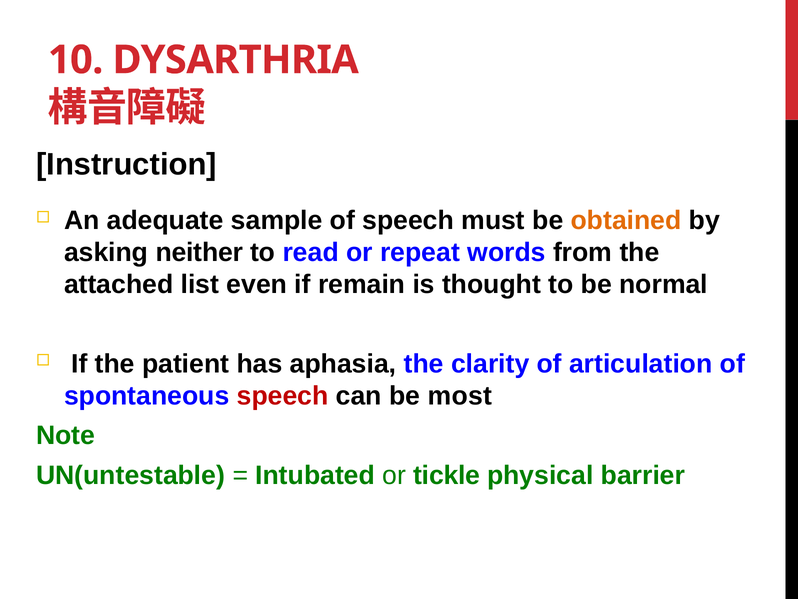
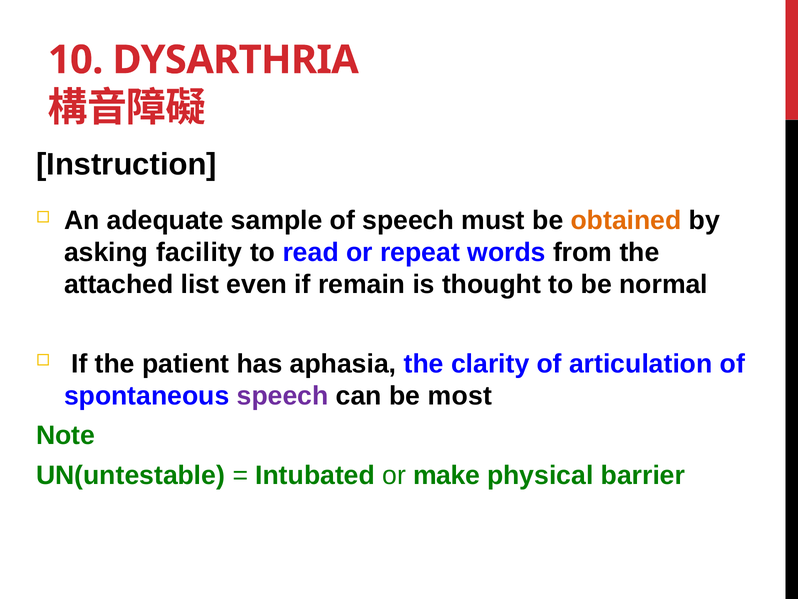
neither: neither -> facility
speech at (283, 396) colour: red -> purple
tickle: tickle -> make
